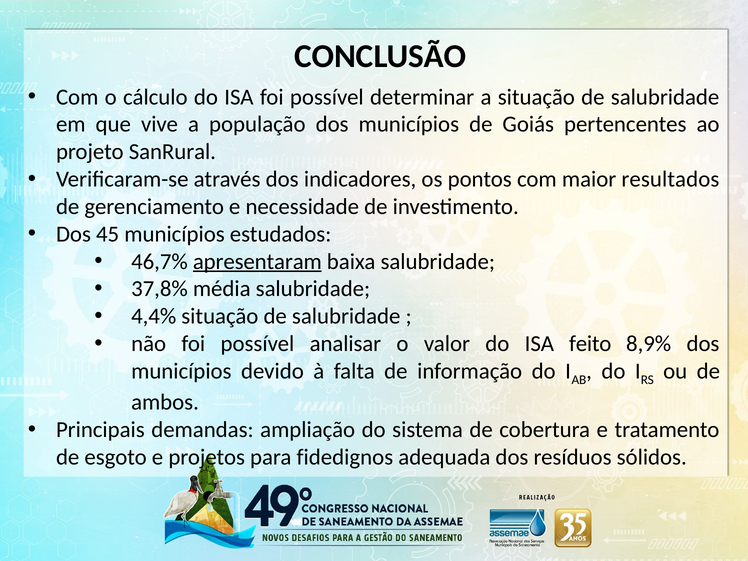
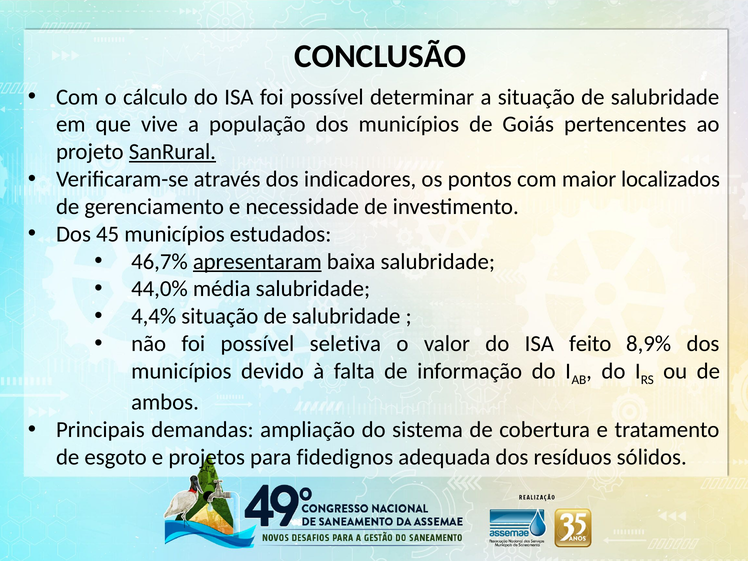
SanRural underline: none -> present
resultados: resultados -> localizados
37,8%: 37,8% -> 44,0%
analisar: analisar -> seletiva
